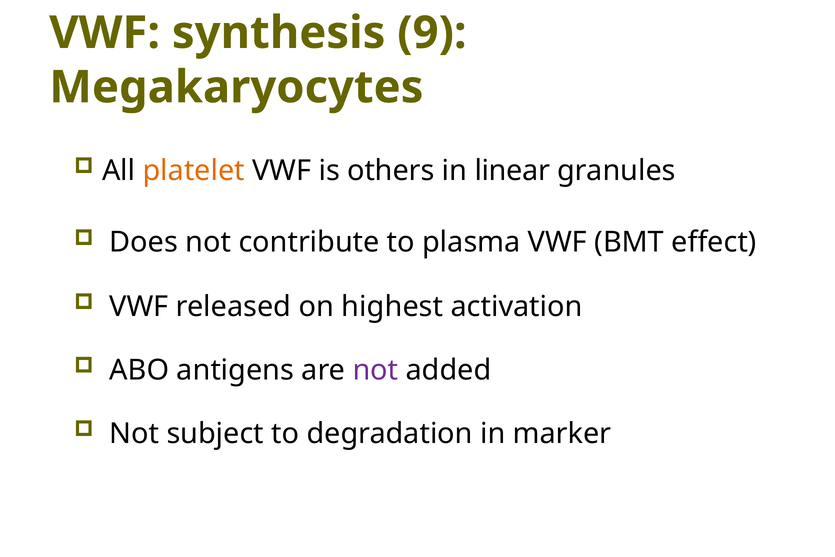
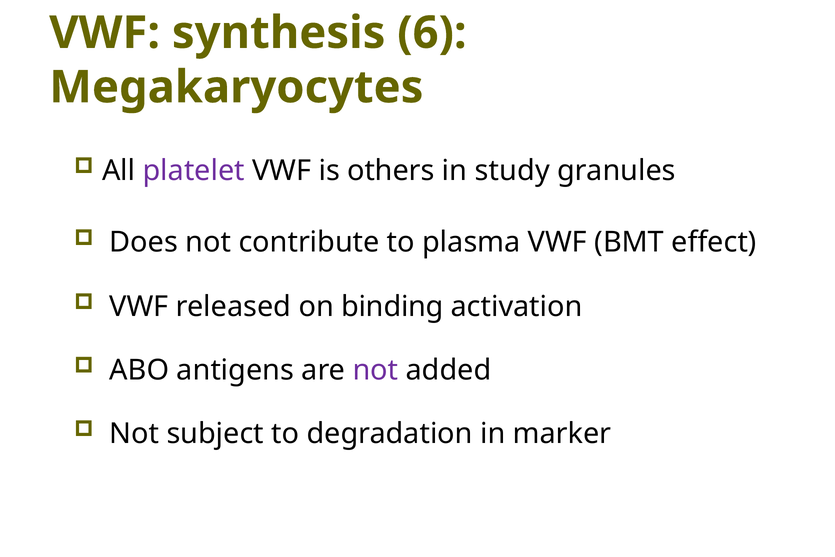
9: 9 -> 6
platelet colour: orange -> purple
linear: linear -> study
highest: highest -> binding
